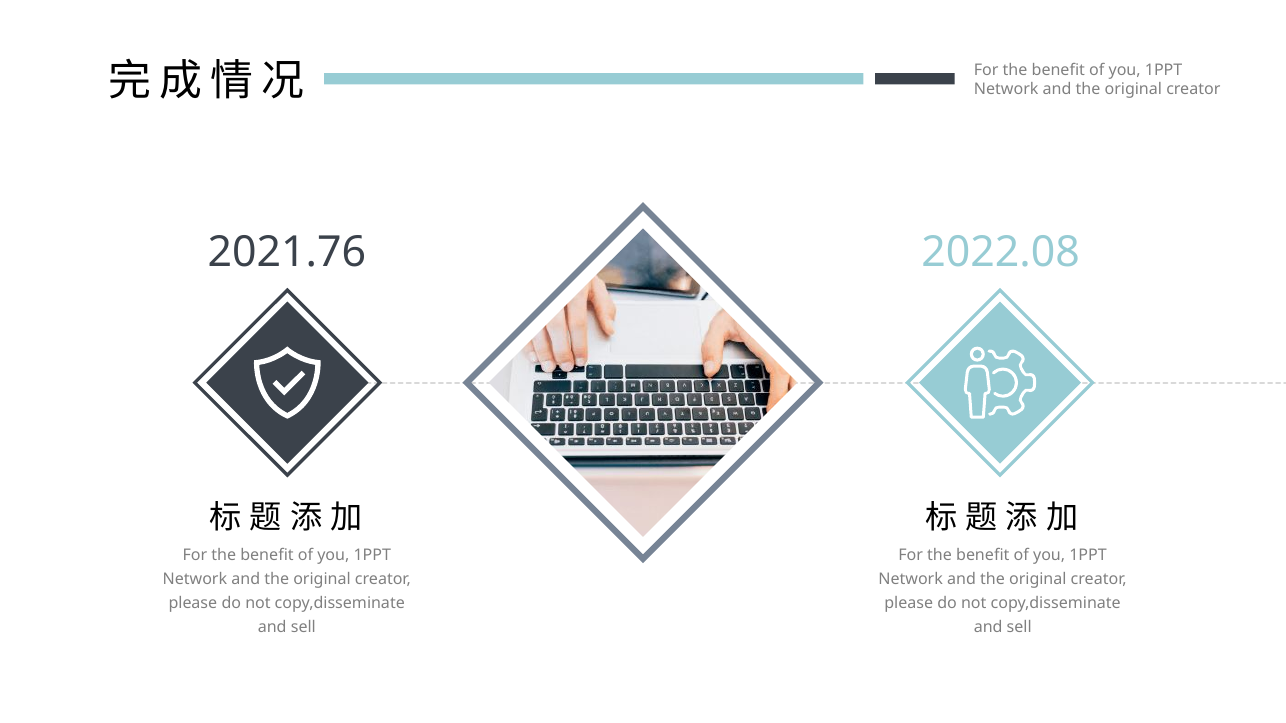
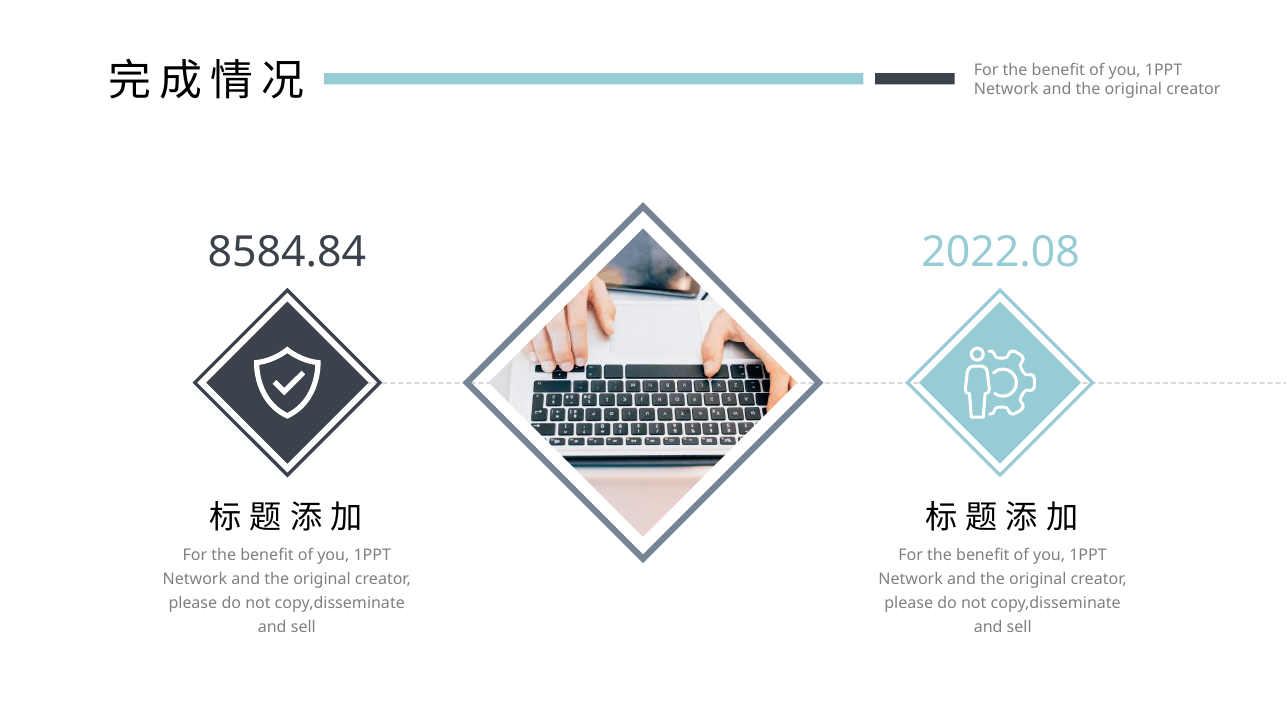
2021.76: 2021.76 -> 8584.84
